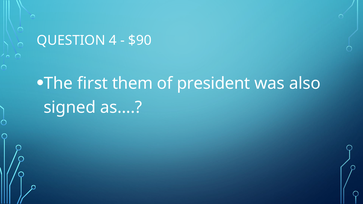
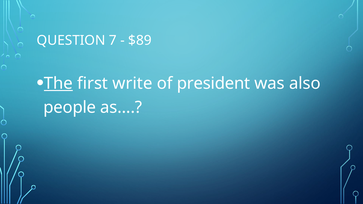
4: 4 -> 7
$90: $90 -> $89
The underline: none -> present
them: them -> write
signed: signed -> people
